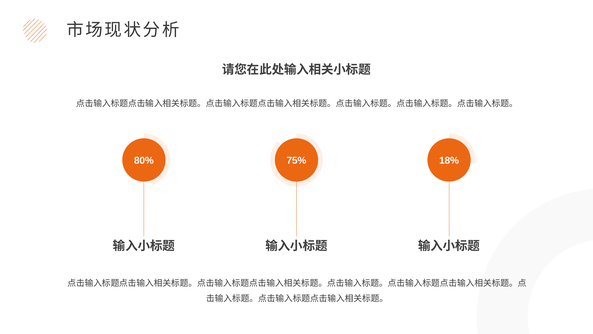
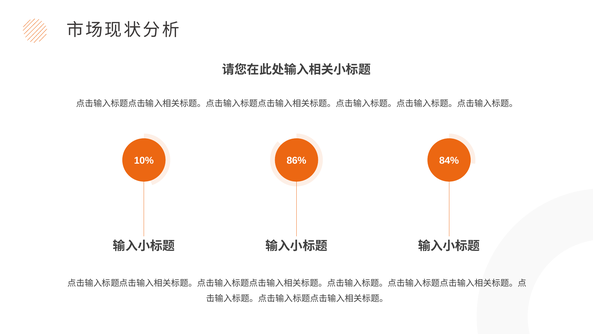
80%: 80% -> 10%
75%: 75% -> 86%
18%: 18% -> 84%
